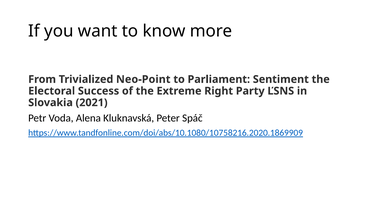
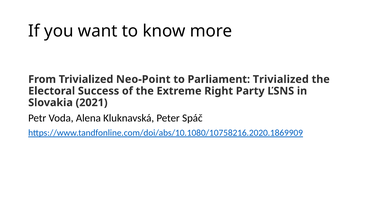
Parliament Sentiment: Sentiment -> Trivialized
